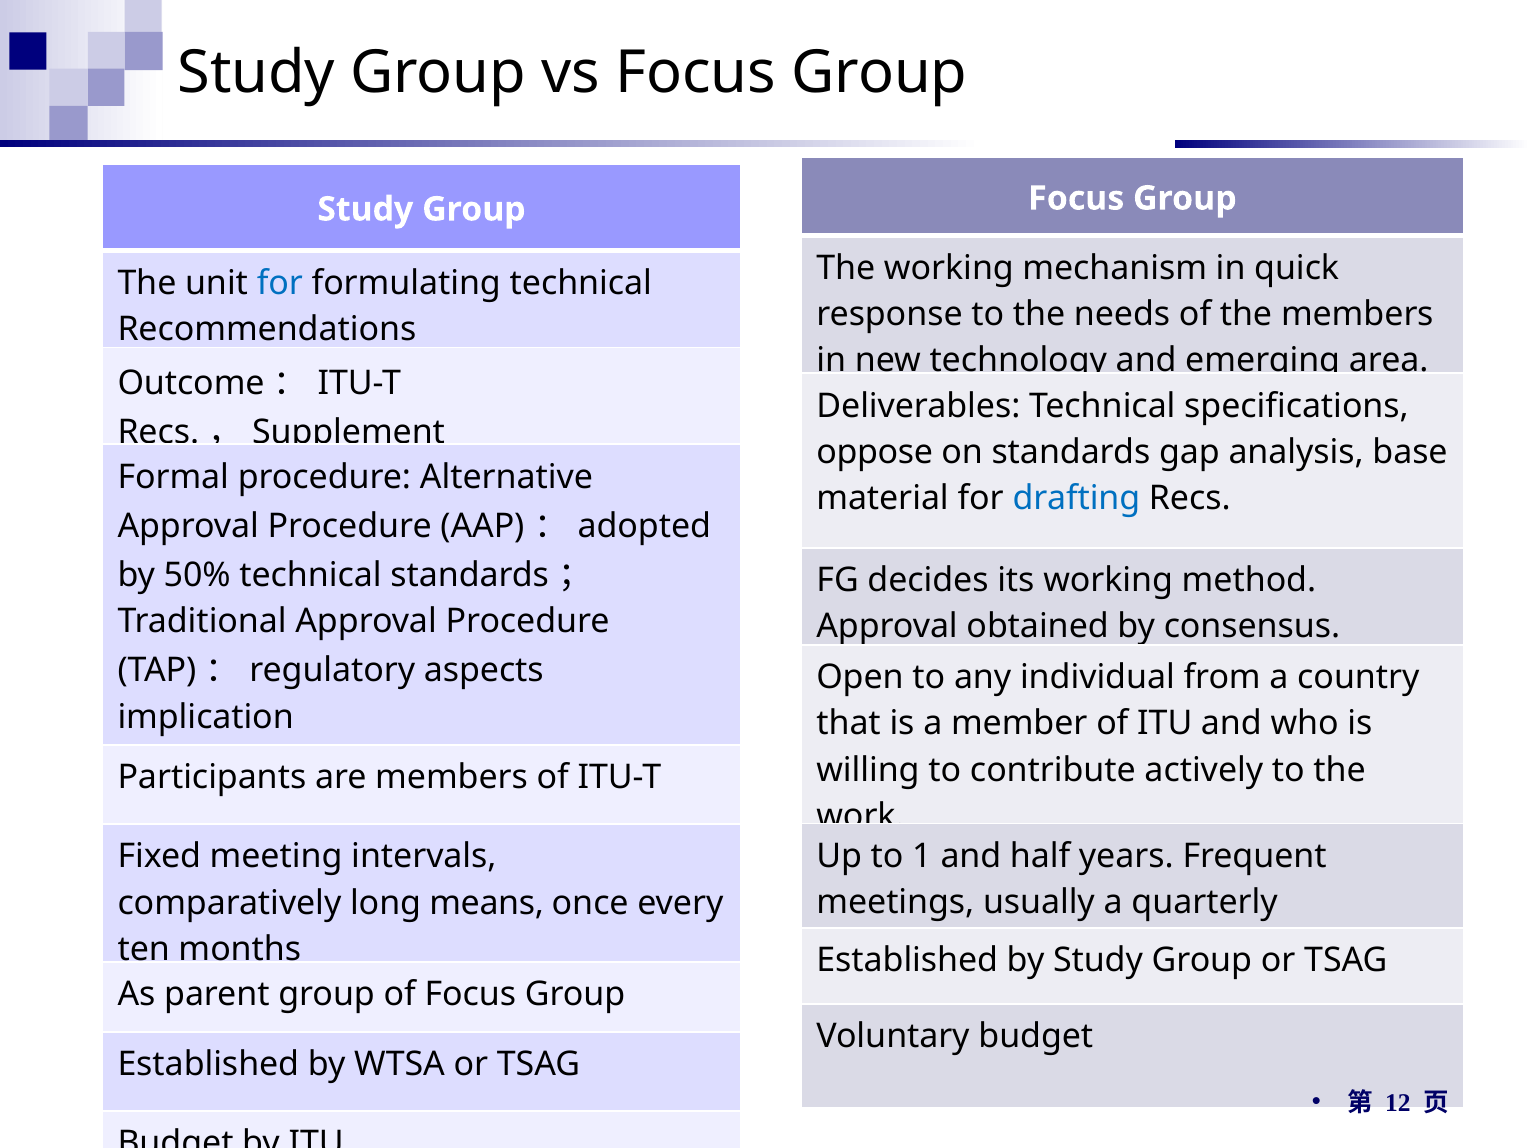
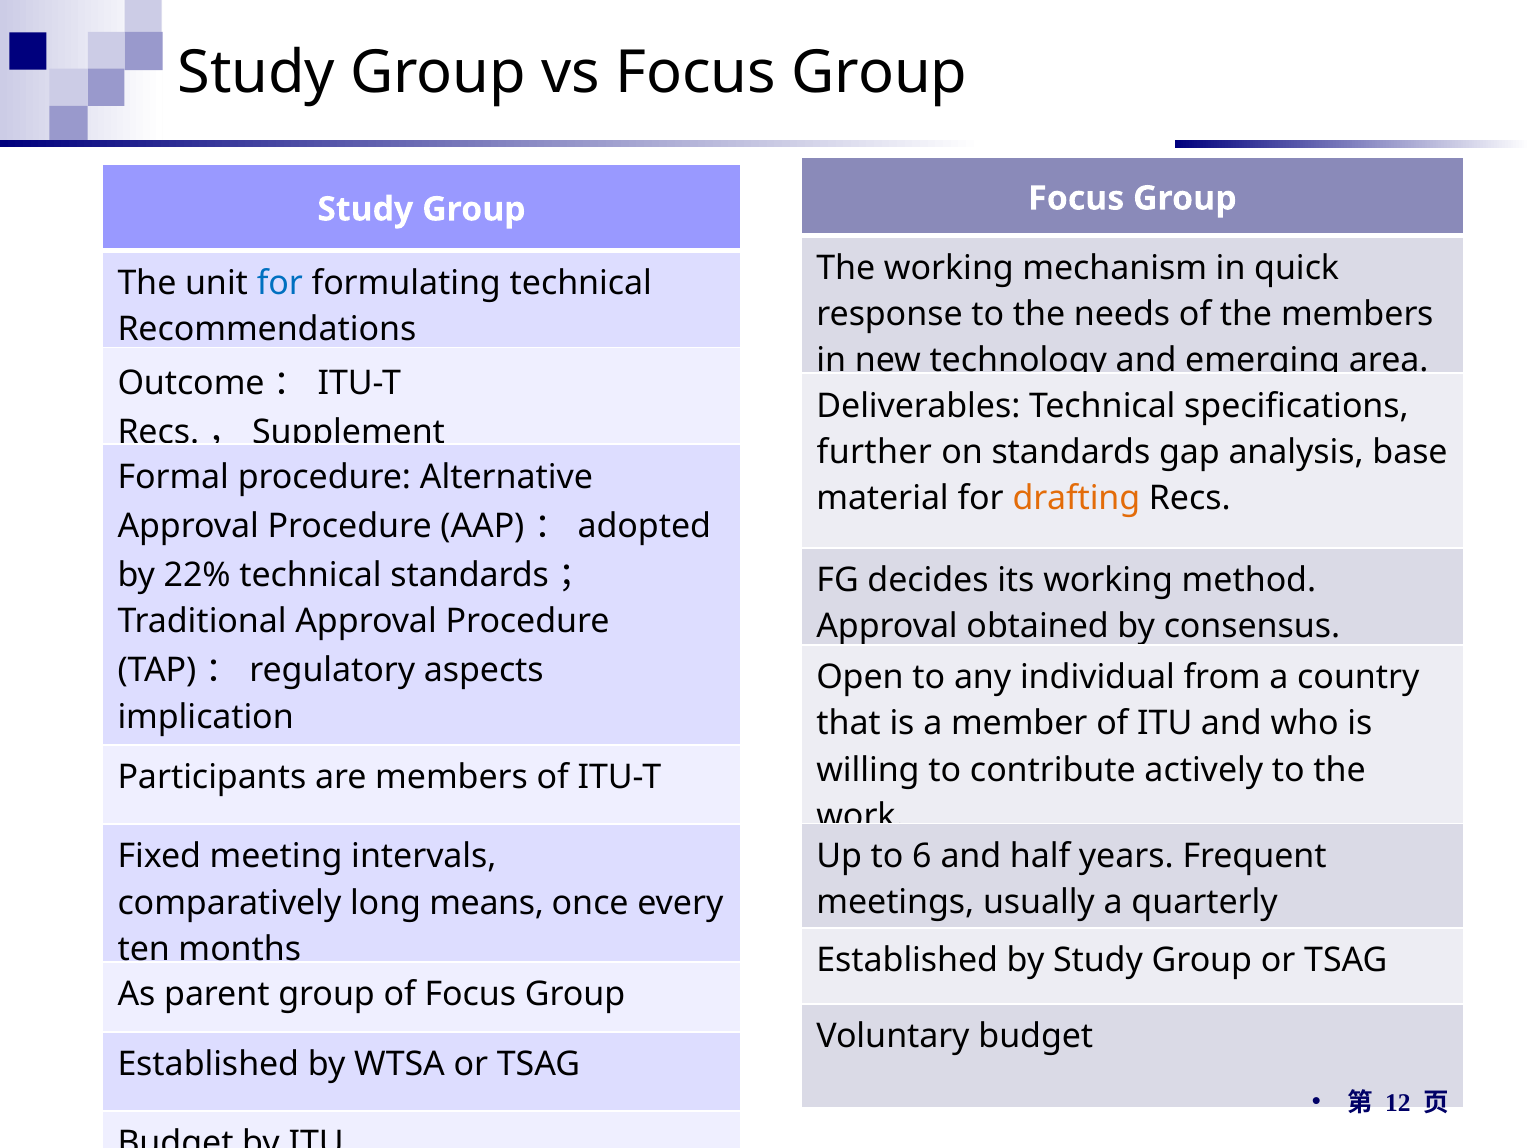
oppose: oppose -> further
drafting colour: blue -> orange
50%: 50% -> 22%
1: 1 -> 6
